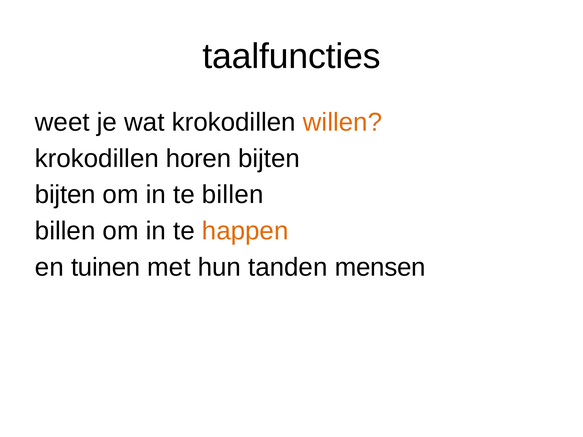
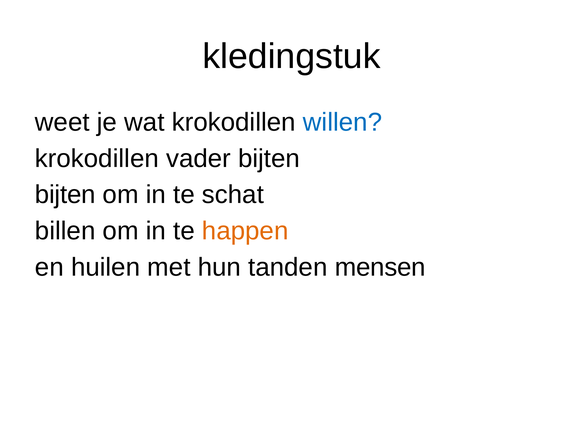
taalfuncties: taalfuncties -> kledingstuk
willen colour: orange -> blue
horen: horen -> vader
te billen: billen -> schat
tuinen: tuinen -> huilen
